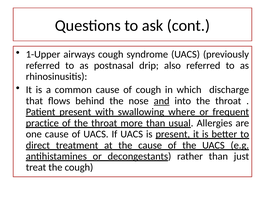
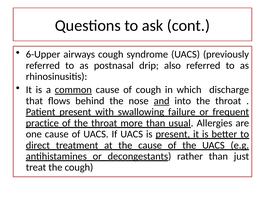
1-Upper: 1-Upper -> 6-Upper
common underline: none -> present
where: where -> failure
